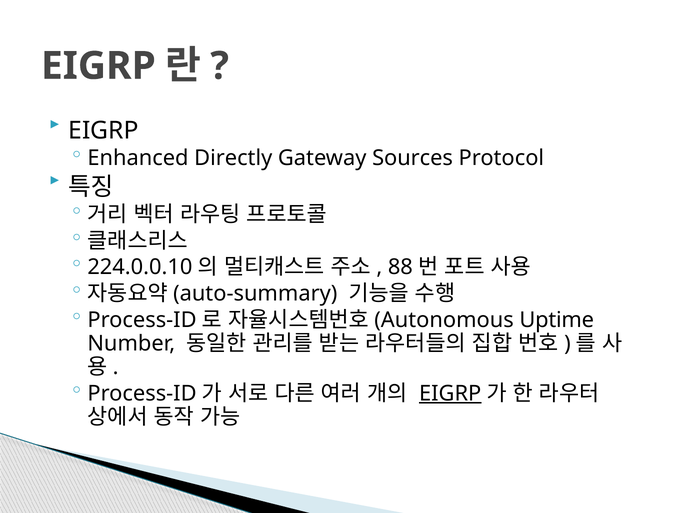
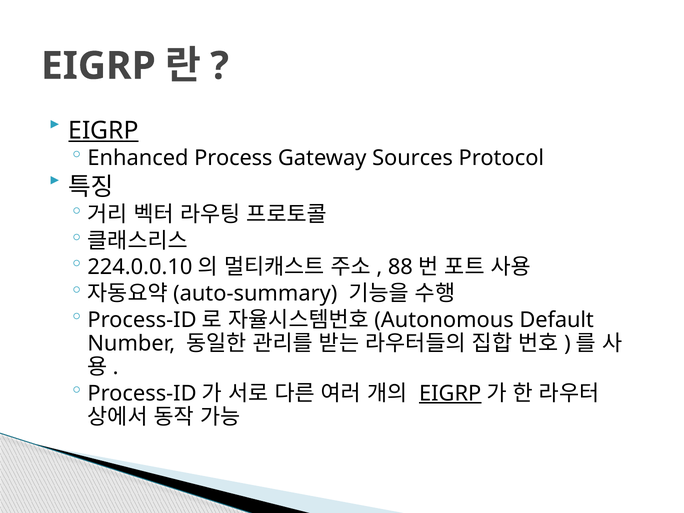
EIGRP at (103, 131) underline: none -> present
Directly: Directly -> Process
Uptime: Uptime -> Default
